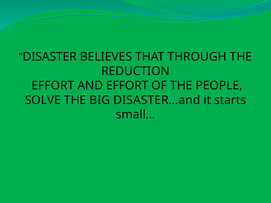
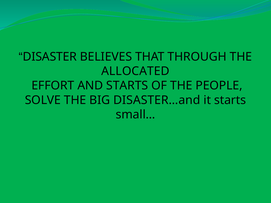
REDUCTION: REDUCTION -> ALLOCATED
AND EFFORT: EFFORT -> STARTS
